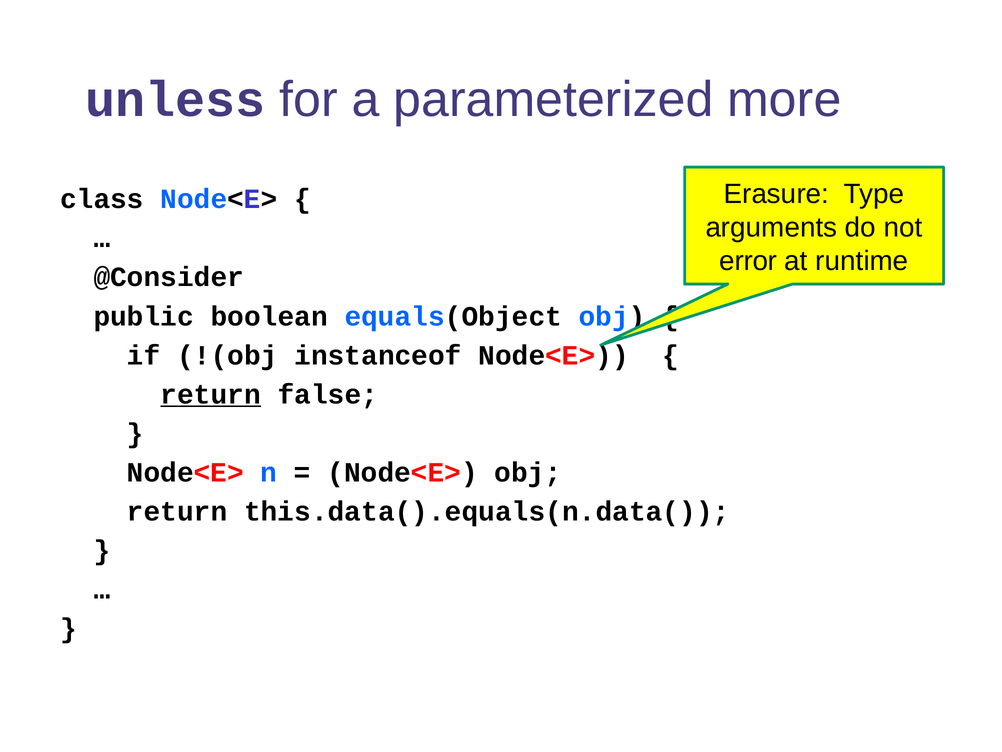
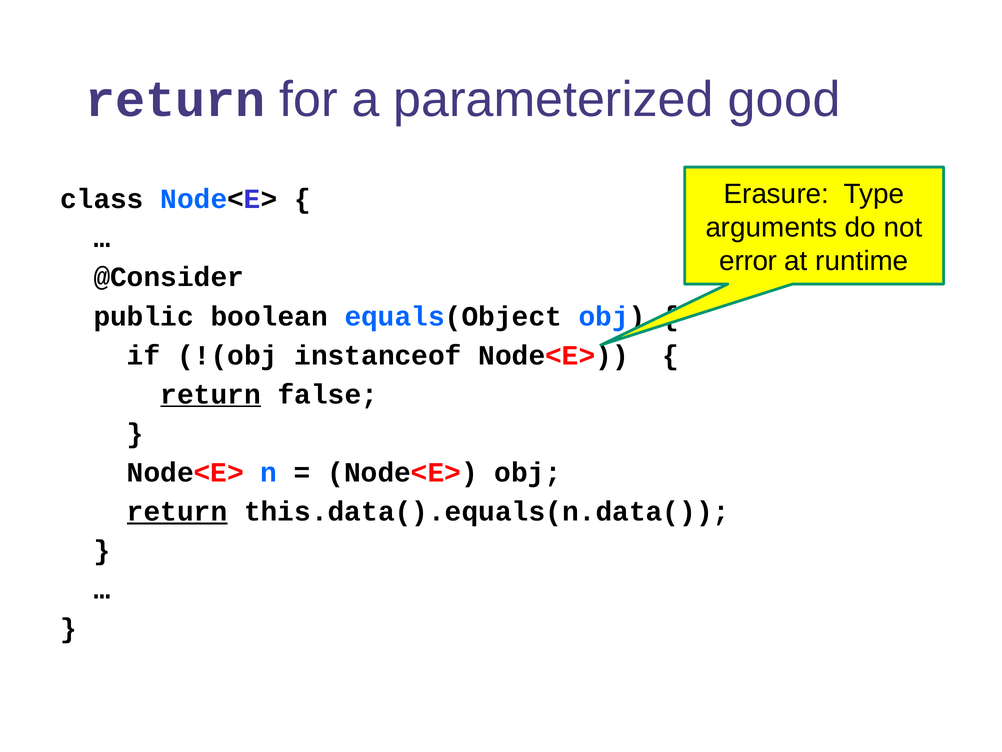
unless at (175, 100): unless -> return
more: more -> good
return at (177, 511) underline: none -> present
